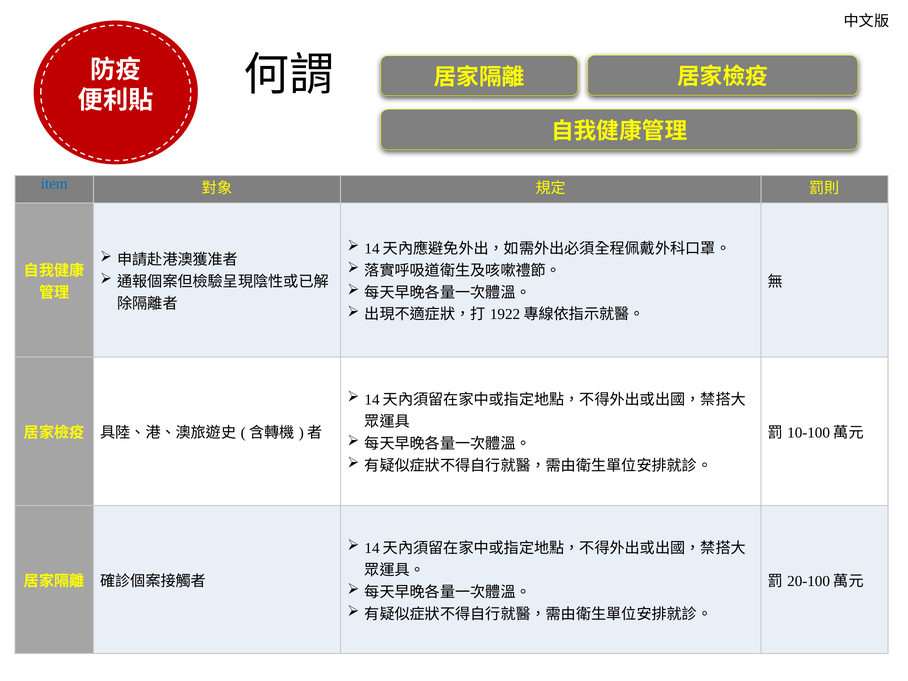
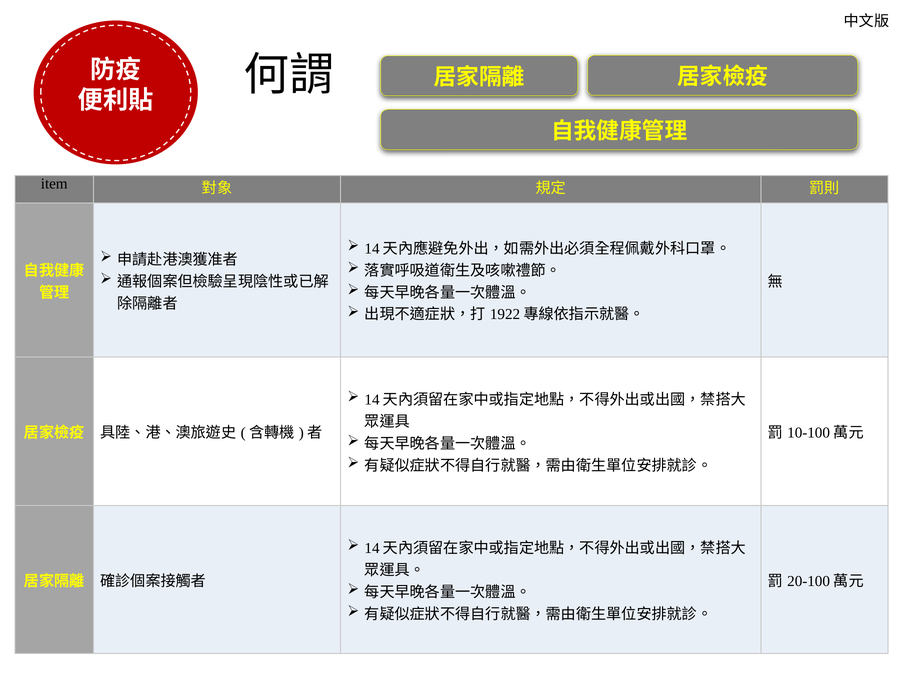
item colour: blue -> black
